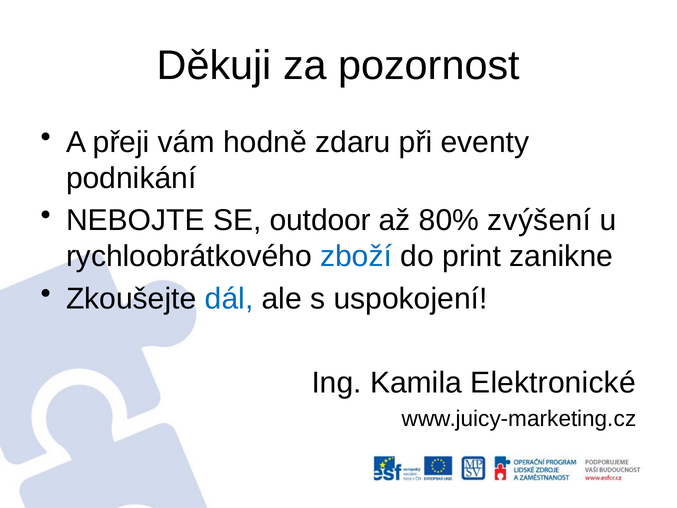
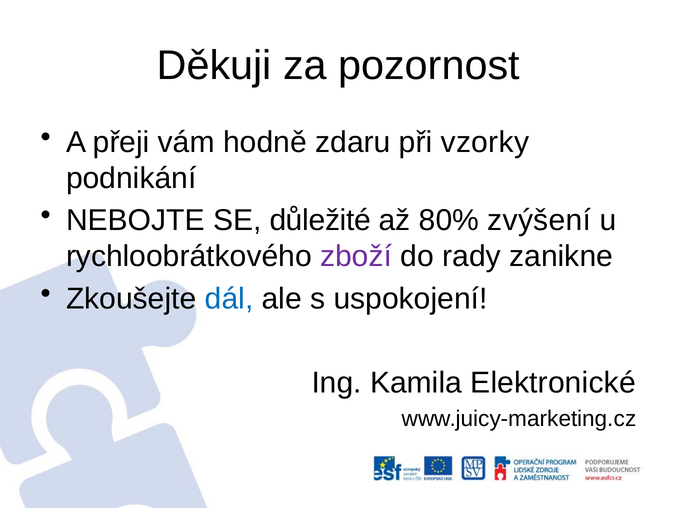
eventy: eventy -> vzorky
outdoor: outdoor -> důležité
zboží colour: blue -> purple
print: print -> rady
